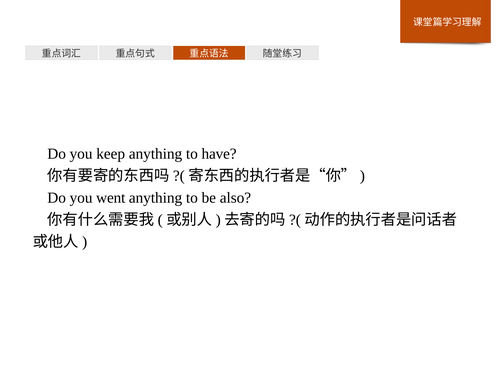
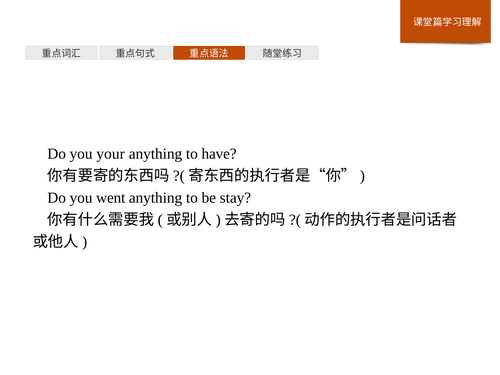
keep: keep -> your
also: also -> stay
